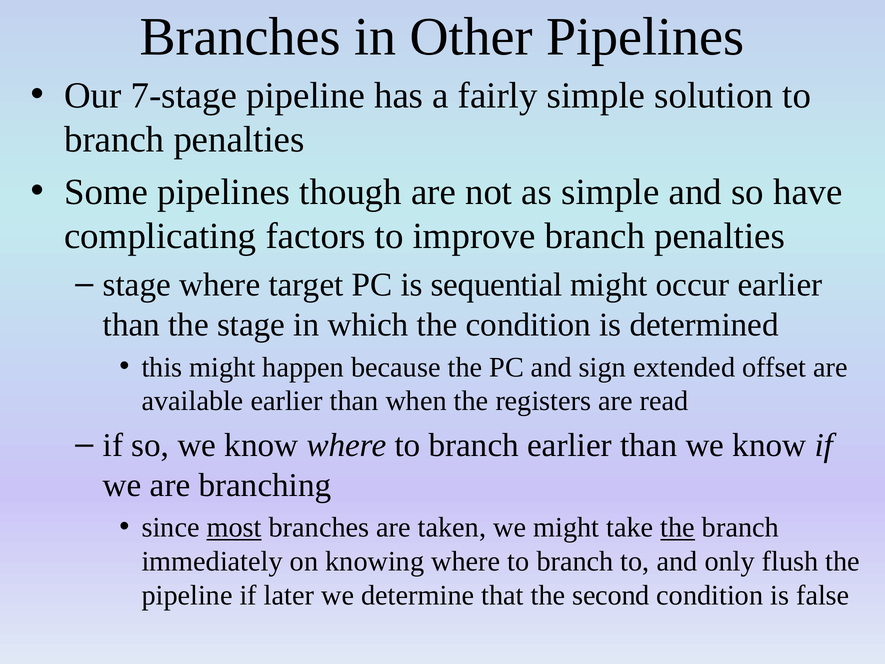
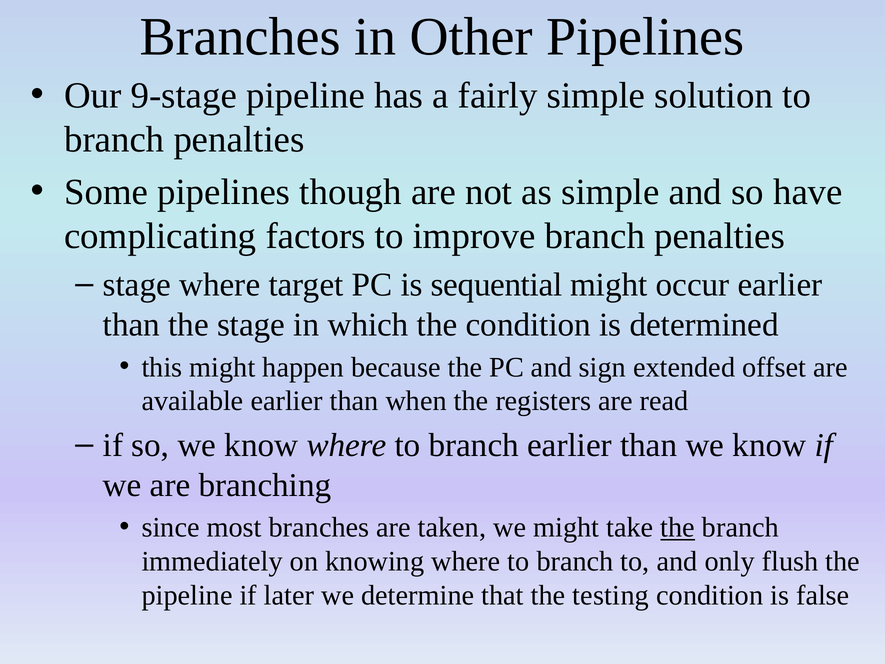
7-stage: 7-stage -> 9-stage
most underline: present -> none
second: second -> testing
